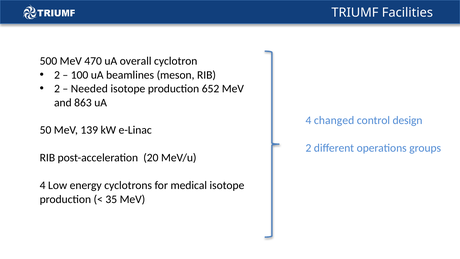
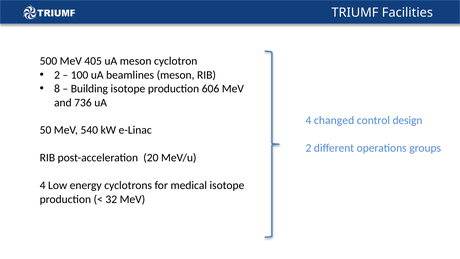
470: 470 -> 405
uA overall: overall -> meson
2 at (57, 89): 2 -> 8
Needed: Needed -> Building
652: 652 -> 606
863: 863 -> 736
139: 139 -> 540
35: 35 -> 32
